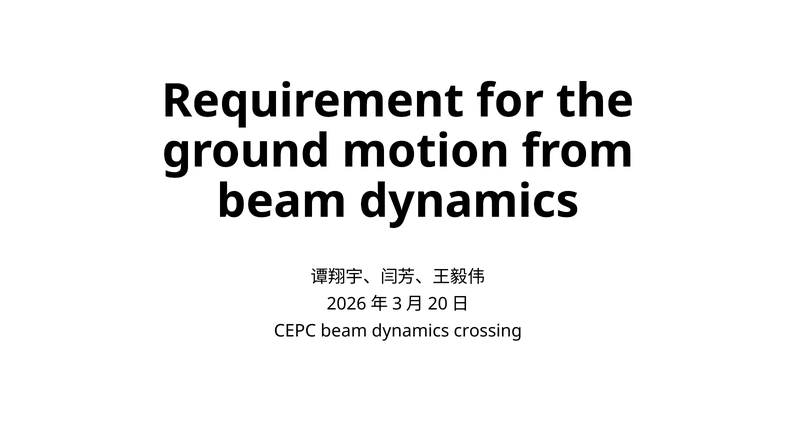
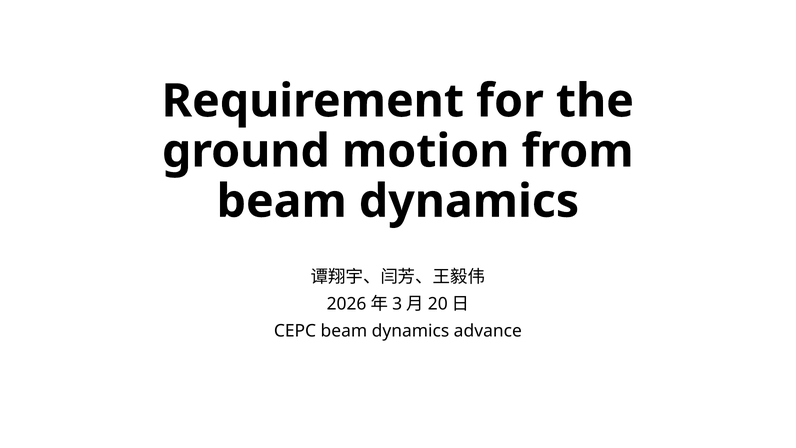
crossing: crossing -> advance
